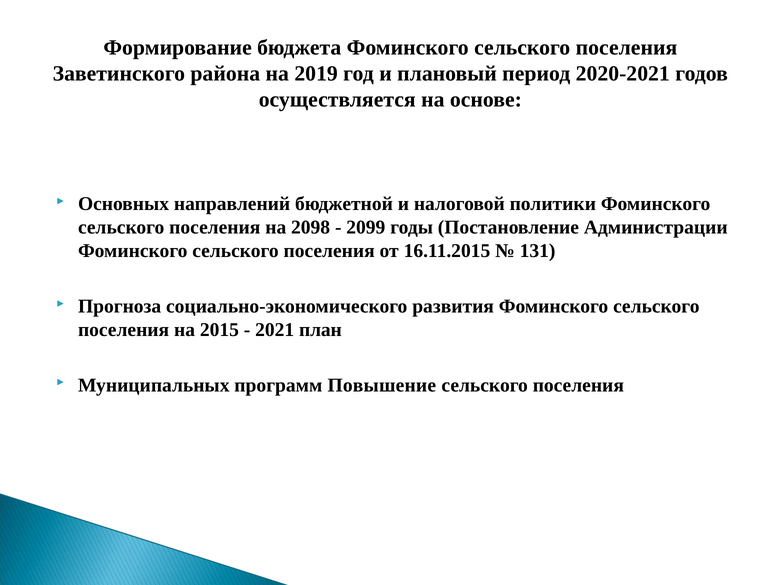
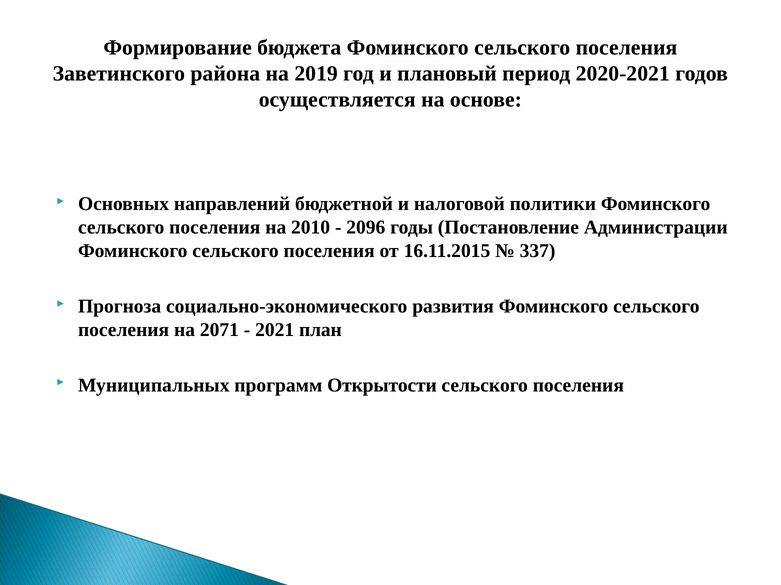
2098: 2098 -> 2010
2099: 2099 -> 2096
131: 131 -> 337
2015: 2015 -> 2071
Повышение: Повышение -> Открытости
